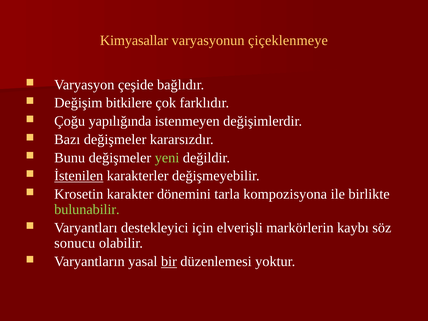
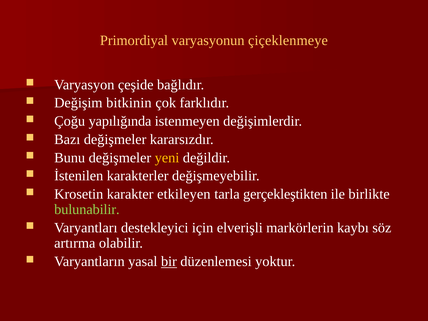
Kimyasallar: Kimyasallar -> Primordiyal
bitkilere: bitkilere -> bitkinin
yeni colour: light green -> yellow
İstenilen underline: present -> none
dönemini: dönemini -> etkileyen
kompozisyona: kompozisyona -> gerçekleştikten
sonucu: sonucu -> artırma
